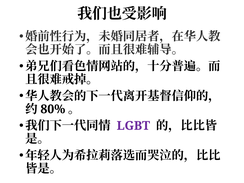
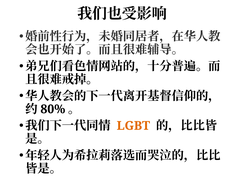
LGBT colour: purple -> orange
